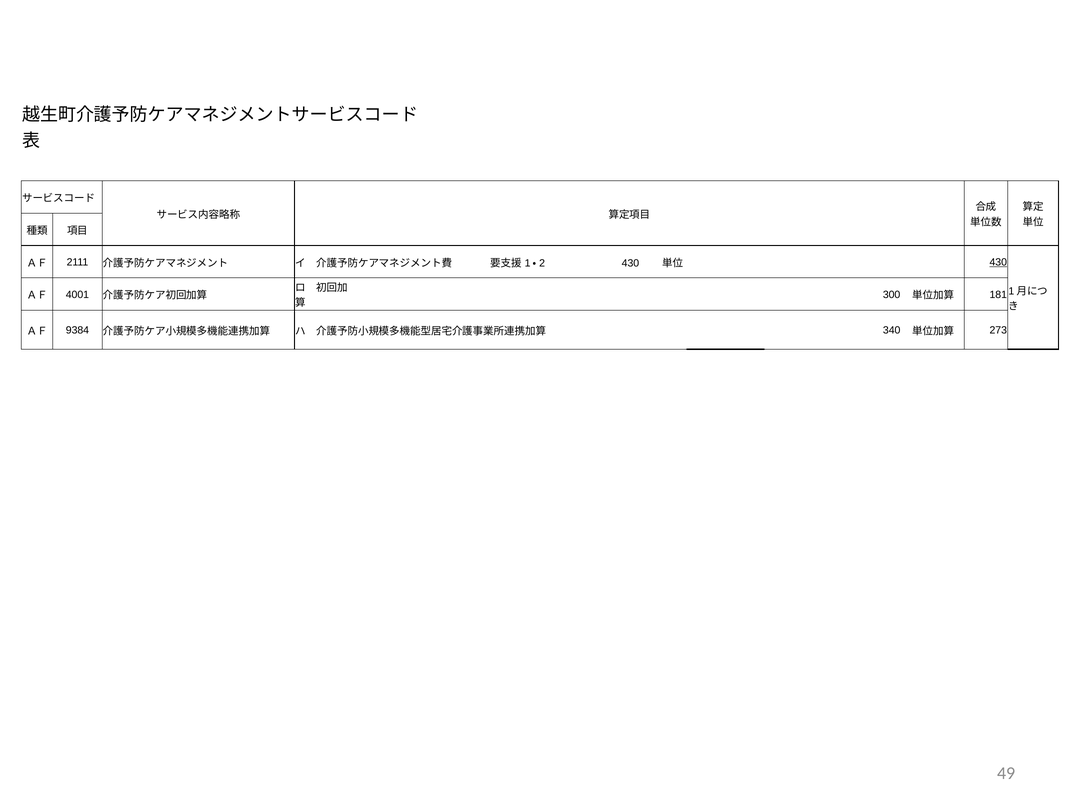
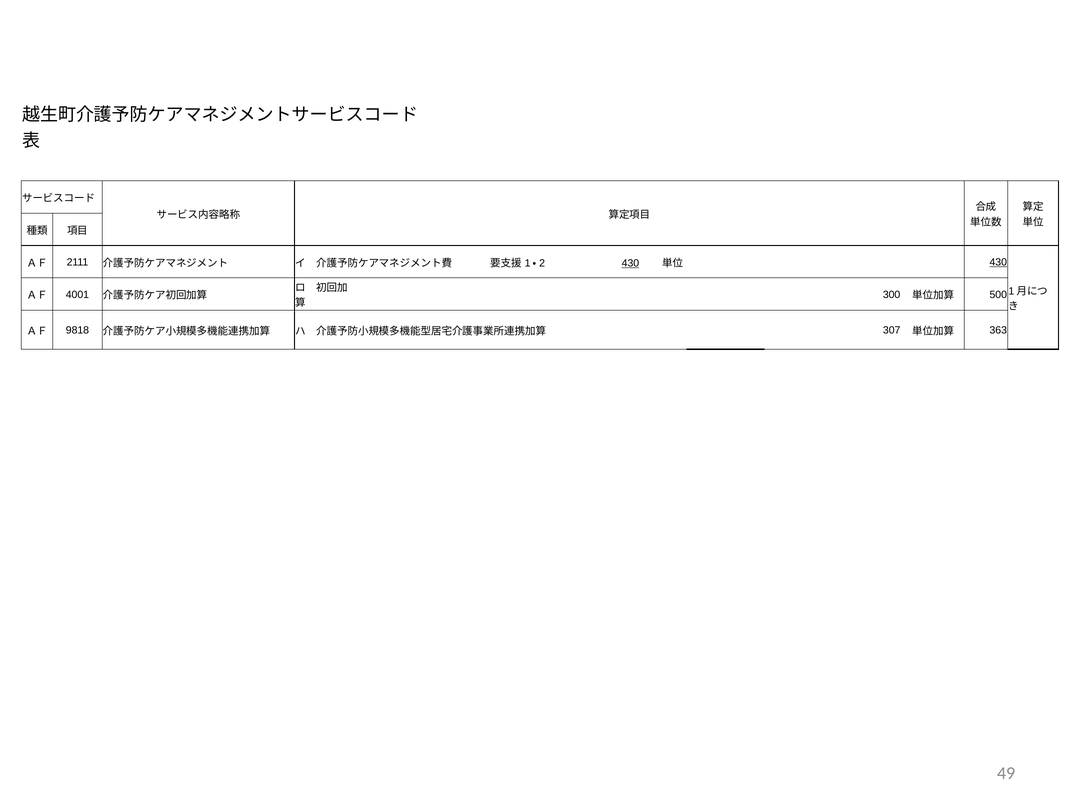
430 at (630, 263) underline: none -> present
181: 181 -> 500
9384: 9384 -> 9818
340: 340 -> 307
273: 273 -> 363
